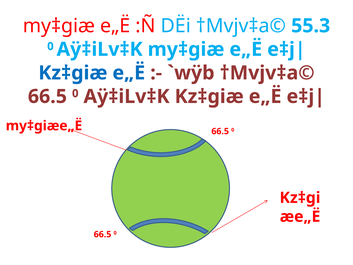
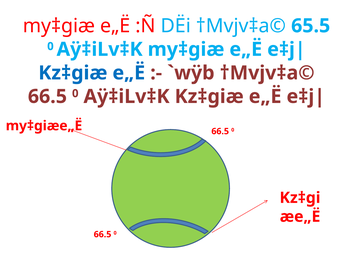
55.3: 55.3 -> 65.5
